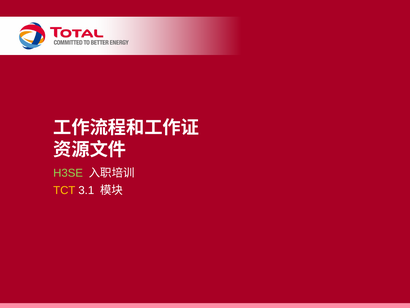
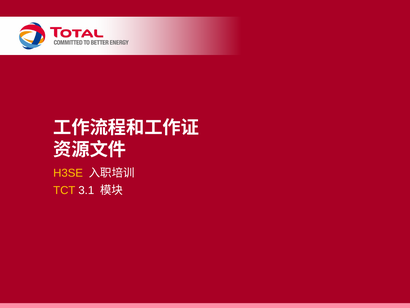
H3SE colour: light green -> yellow
